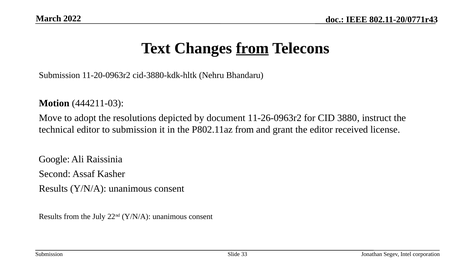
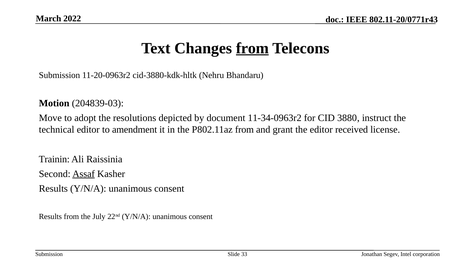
444211-03: 444211-03 -> 204839-03
11-26-0963r2: 11-26-0963r2 -> 11-34-0963r2
to submission: submission -> amendment
Google: Google -> Trainin
Assaf underline: none -> present
